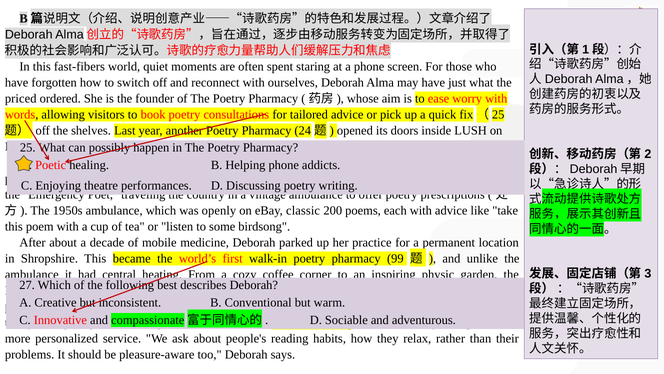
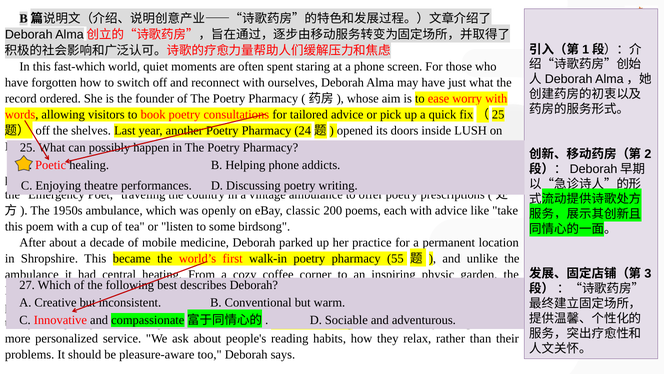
fast-fibers: fast-fibers -> fast-which
priced: priced -> record
99: 99 -> 55
